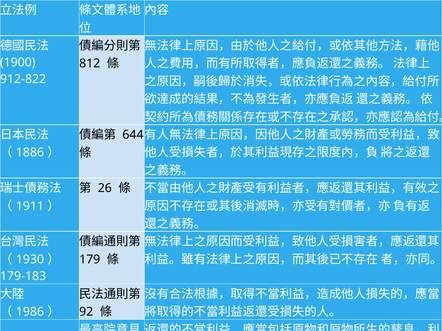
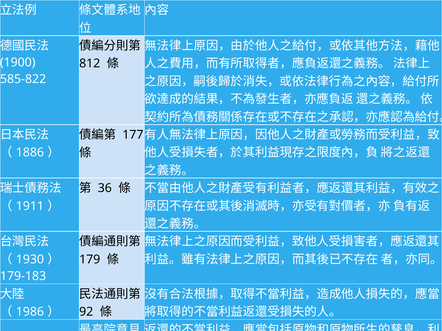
912‐822: 912‐822 -> 585‐822
644: 644 -> 177
26: 26 -> 36
